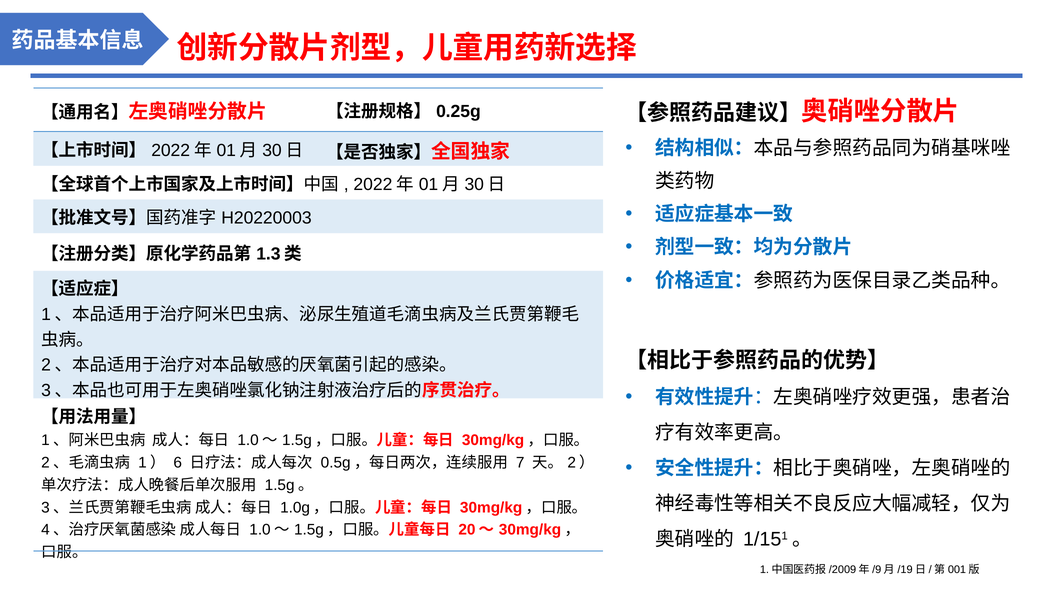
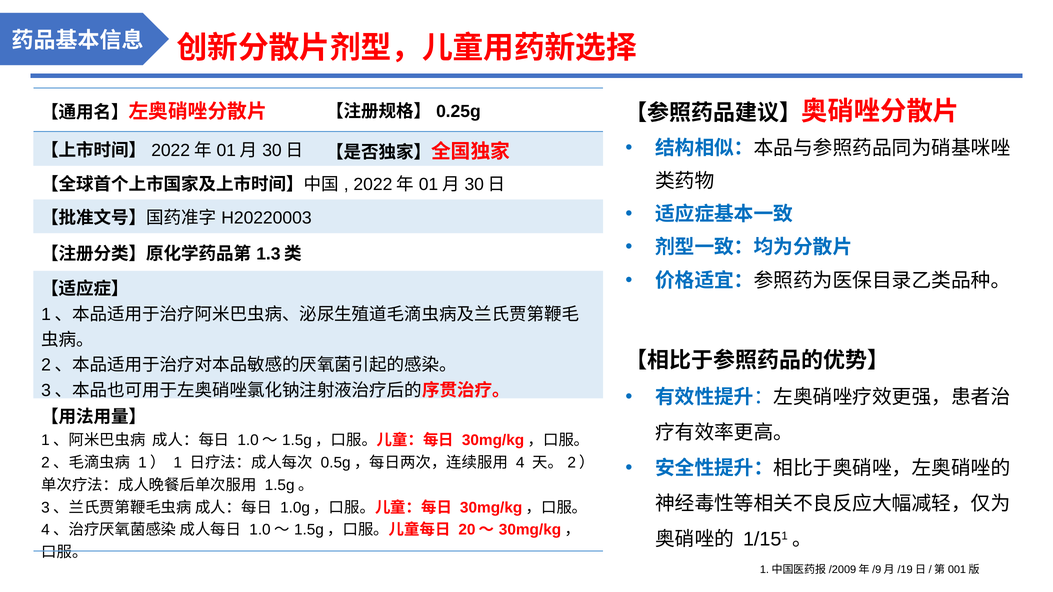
6: 6 -> 1
7: 7 -> 4
